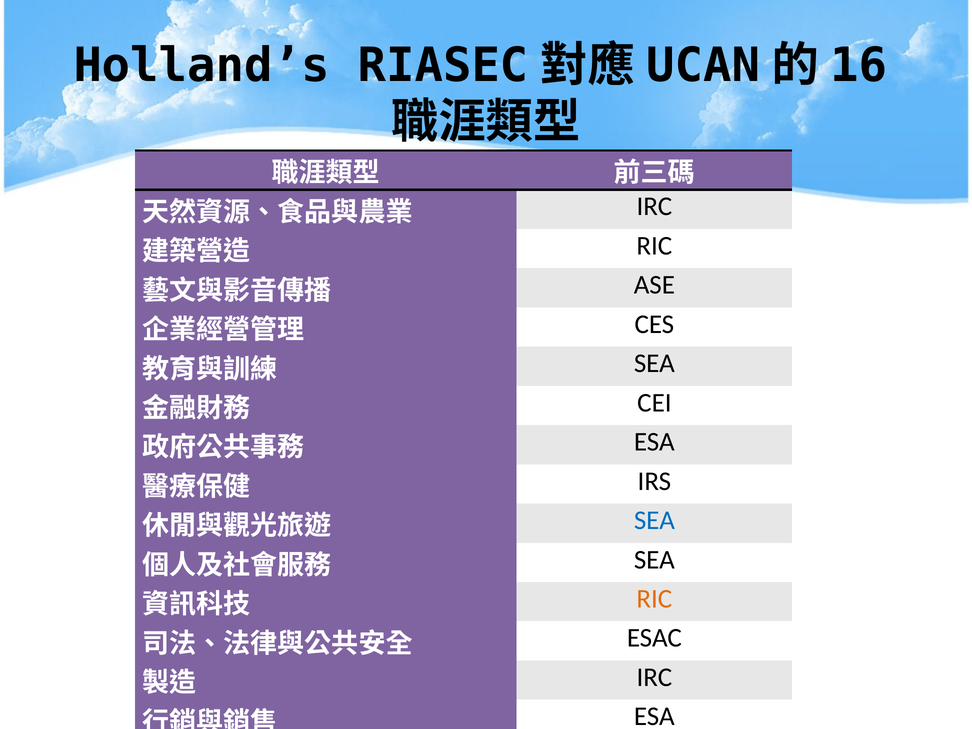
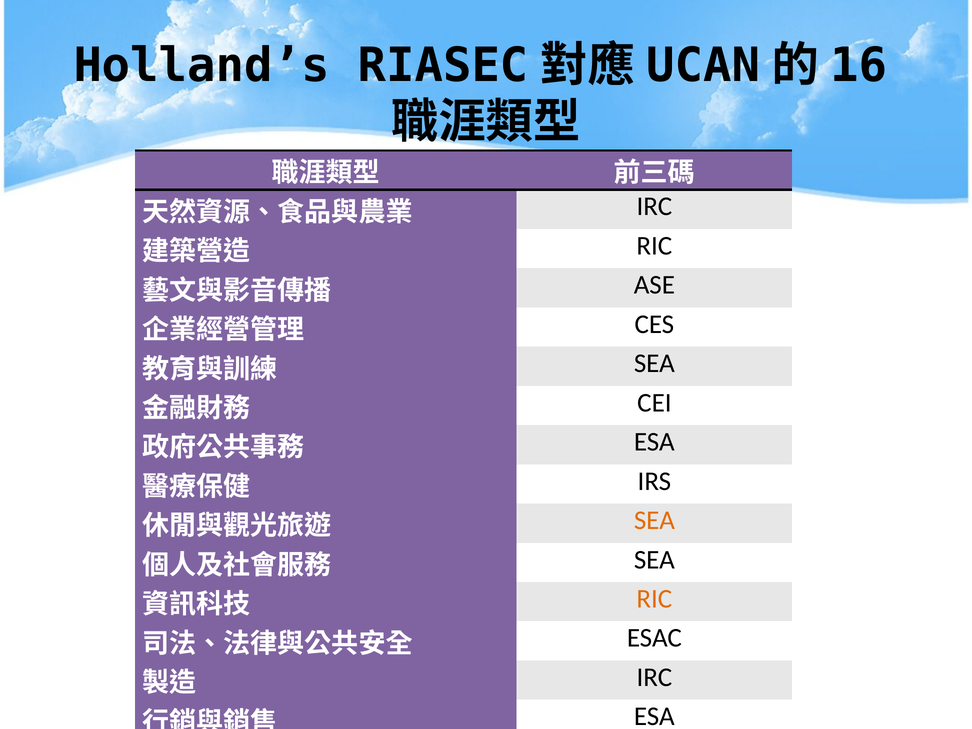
SEA at (654, 520) colour: blue -> orange
